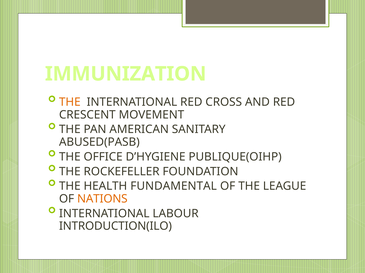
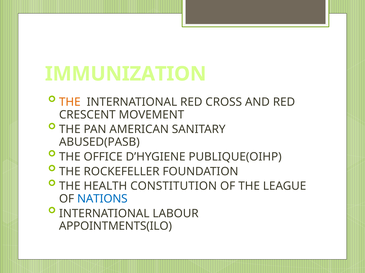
FUNDAMENTAL: FUNDAMENTAL -> CONSTITUTION
NATIONS colour: orange -> blue
INTRODUCTION(ILO: INTRODUCTION(ILO -> APPOINTMENTS(ILO
